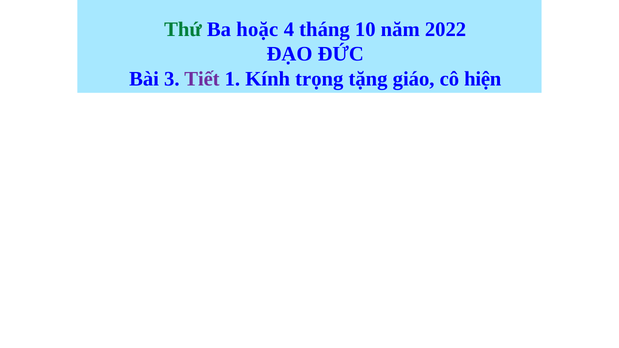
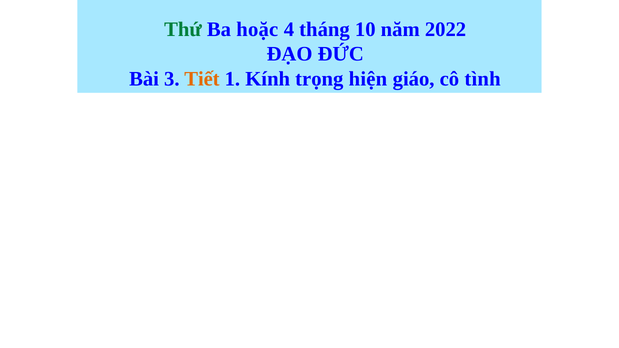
Tiết colour: purple -> orange
tặng: tặng -> hiện
hiện: hiện -> tình
